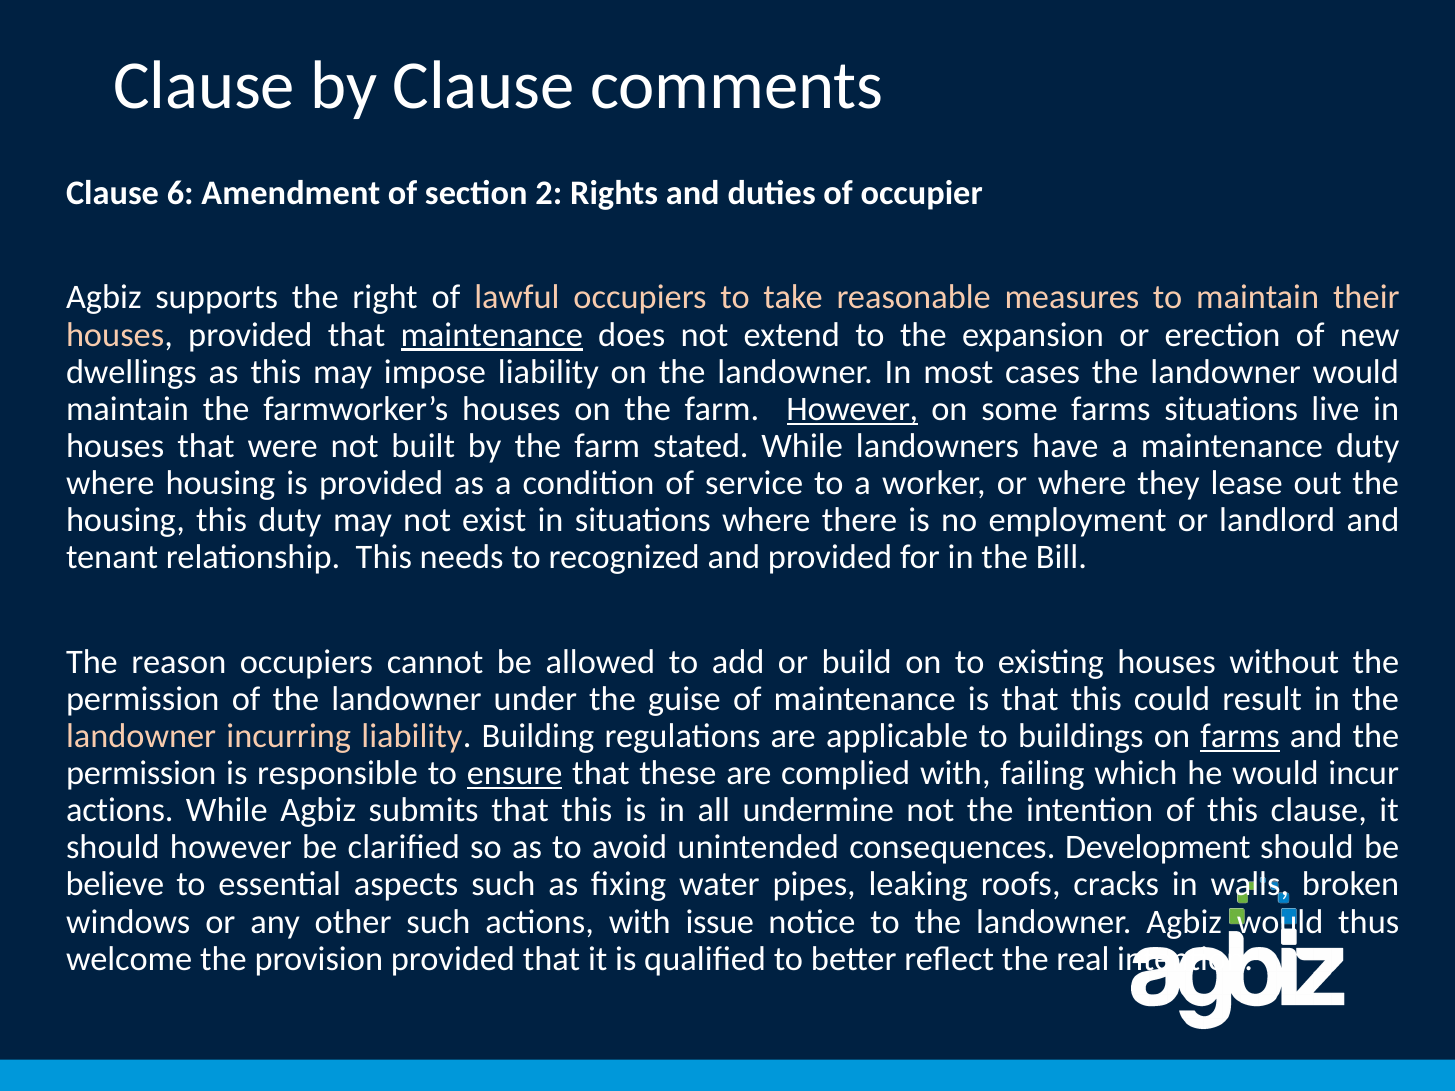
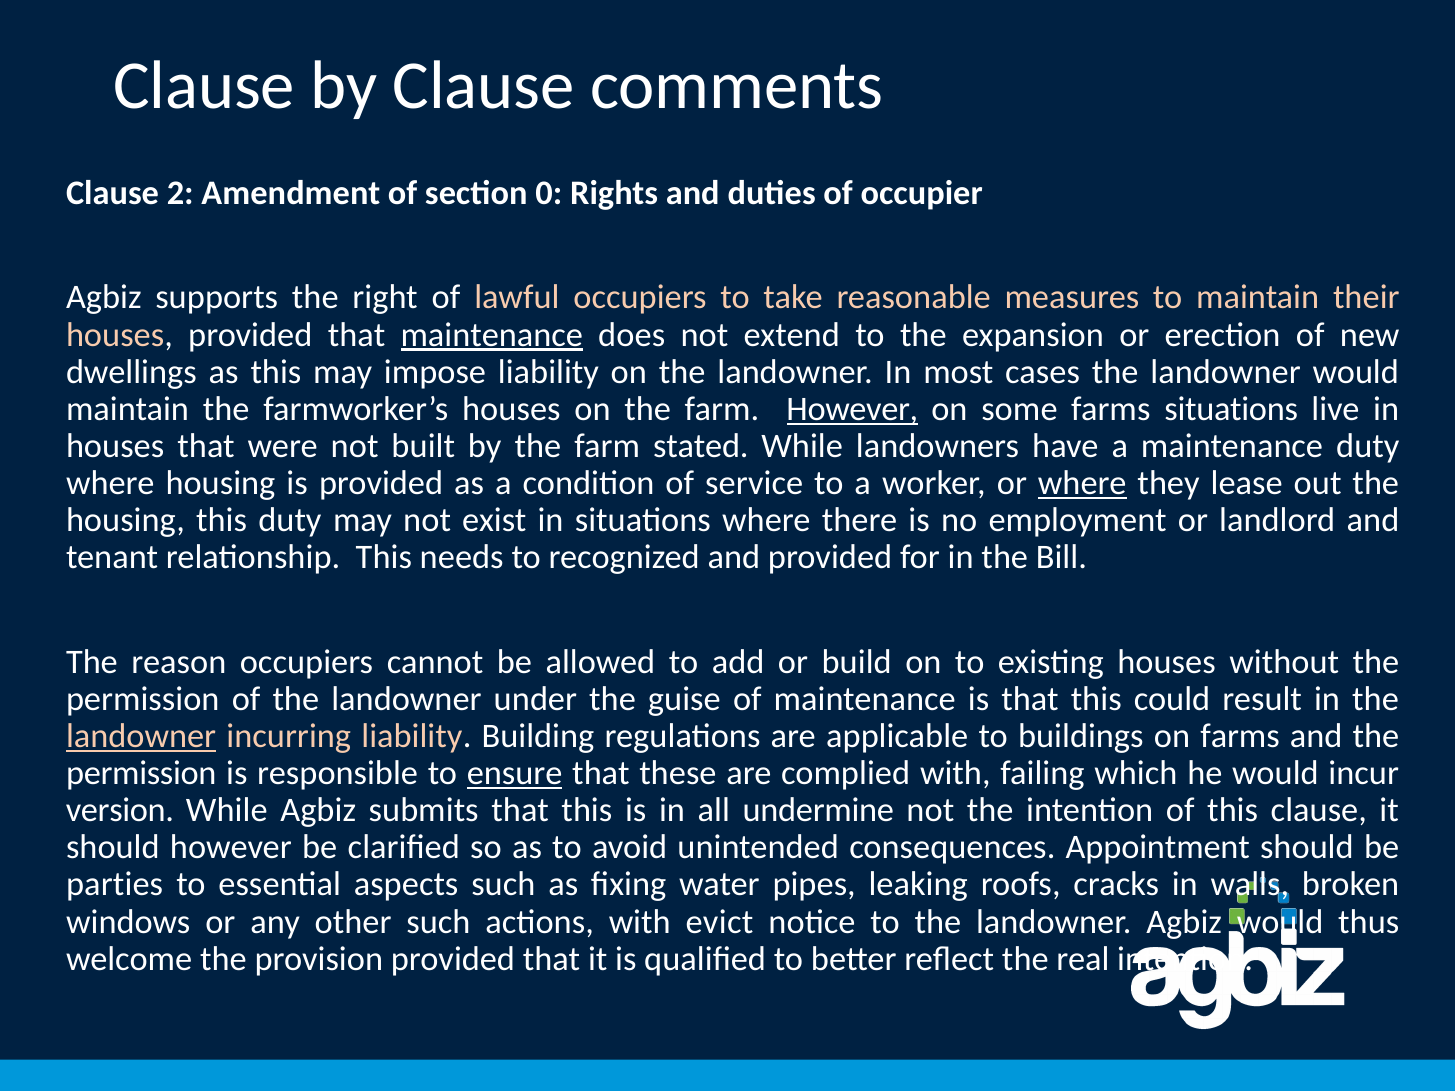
6: 6 -> 2
2: 2 -> 0
where at (1082, 483) underline: none -> present
landowner at (141, 736) underline: none -> present
farms at (1240, 736) underline: present -> none
actions at (120, 811): actions -> version
Development: Development -> Appointment
believe: believe -> parties
issue: issue -> evict
